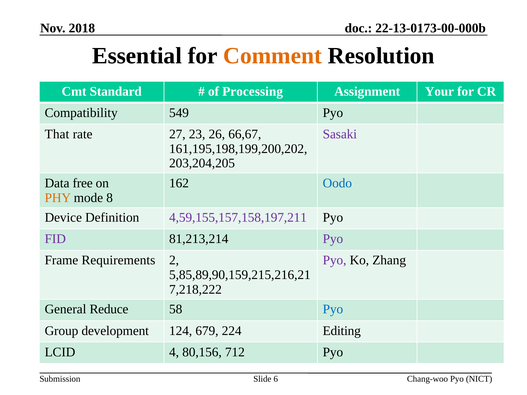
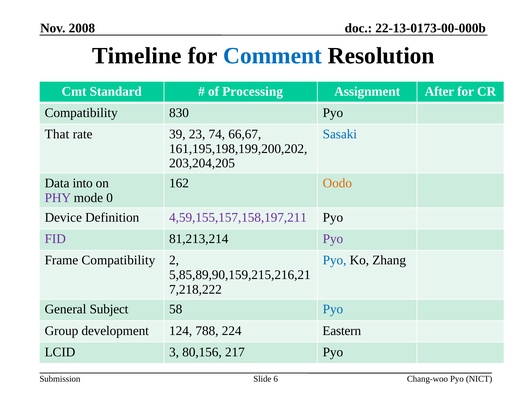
2018: 2018 -> 2008
Essential: Essential -> Timeline
Comment colour: orange -> blue
Your: Your -> After
549: 549 -> 830
27: 27 -> 39
26: 26 -> 74
Sasaki colour: purple -> blue
free: free -> into
Oodo colour: blue -> orange
PHY colour: orange -> purple
8: 8 -> 0
Frame Requirements: Requirements -> Compatibility
Pyo at (335, 260) colour: purple -> blue
Reduce: Reduce -> Subject
679: 679 -> 788
Editing: Editing -> Eastern
4: 4 -> 3
712: 712 -> 217
